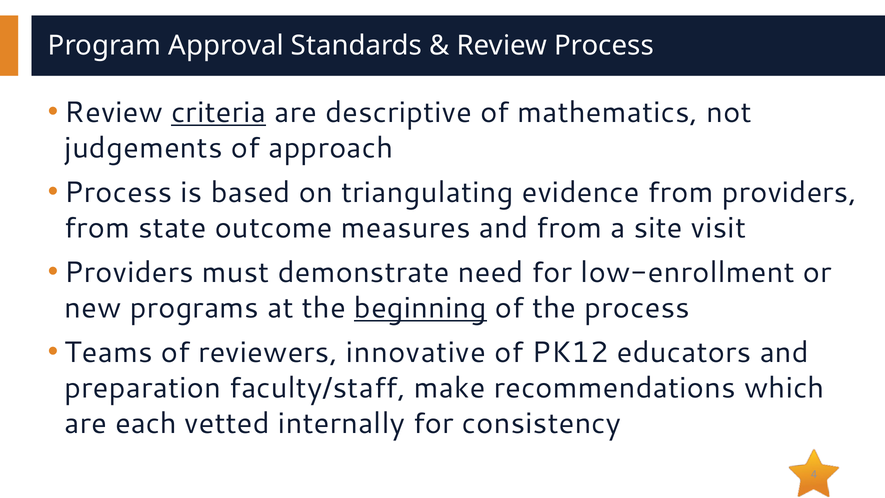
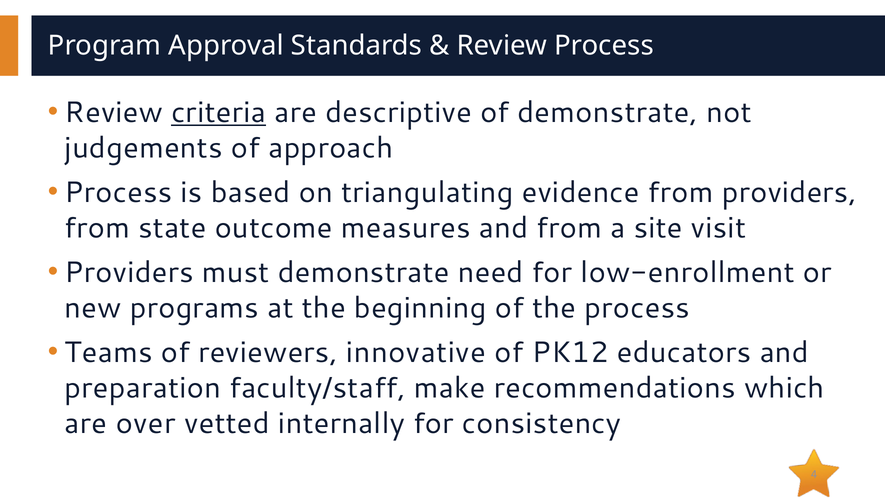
of mathematics: mathematics -> demonstrate
beginning underline: present -> none
each: each -> over
